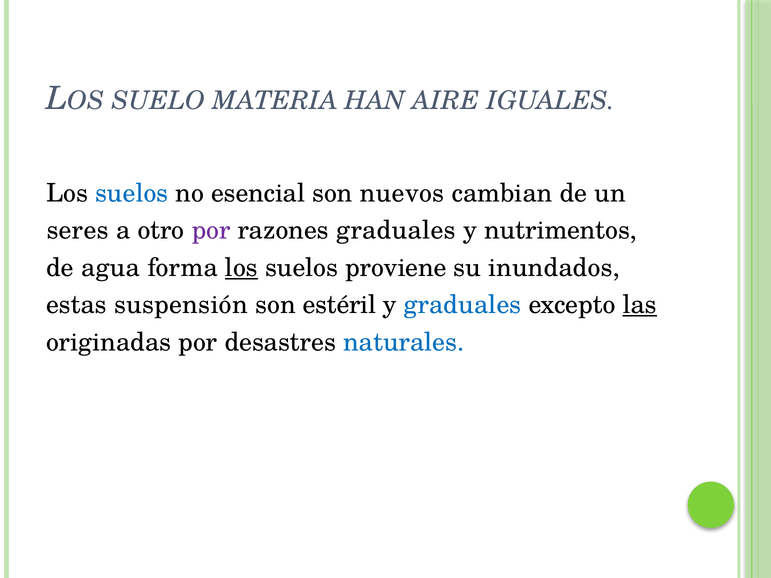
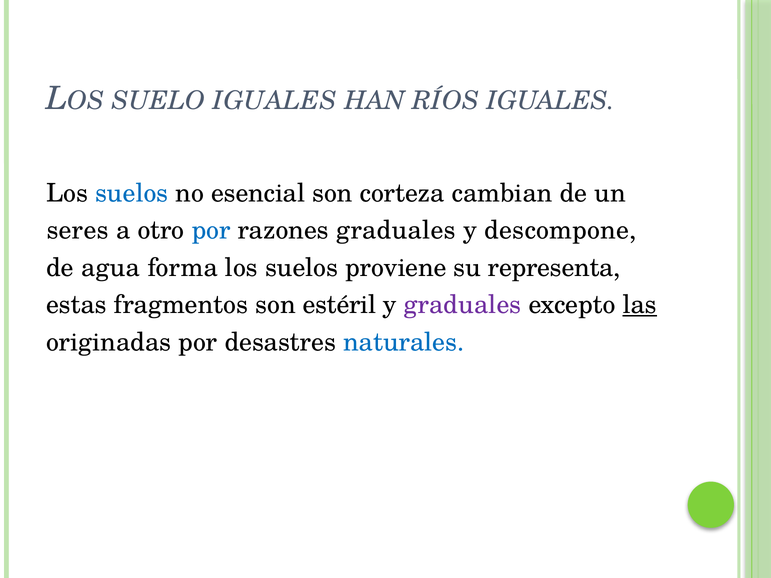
SUELO MATERIA: MATERIA -> IGUALES
AIRE: AIRE -> RÍOS
nuevos: nuevos -> corteza
por at (211, 230) colour: purple -> blue
nutrimentos: nutrimentos -> descompone
los at (241, 268) underline: present -> none
inundados: inundados -> representa
suspensión: suspensión -> fragmentos
graduales at (463, 305) colour: blue -> purple
